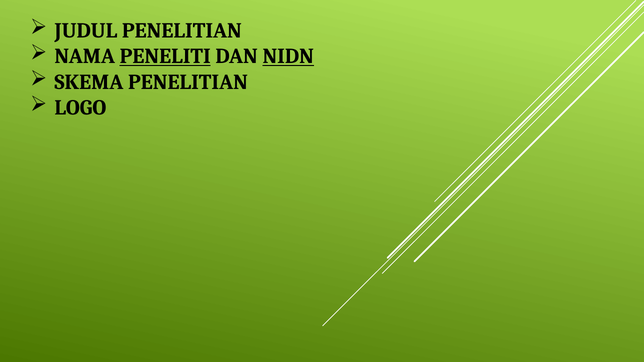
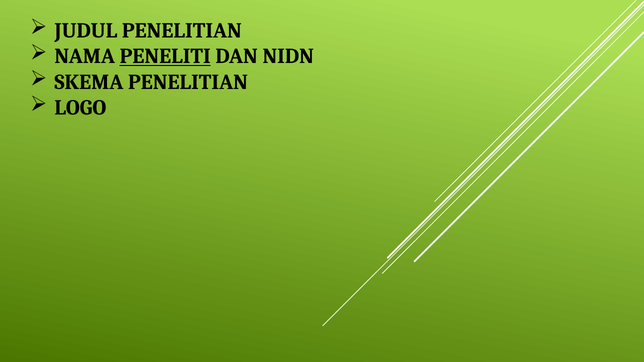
NIDN underline: present -> none
